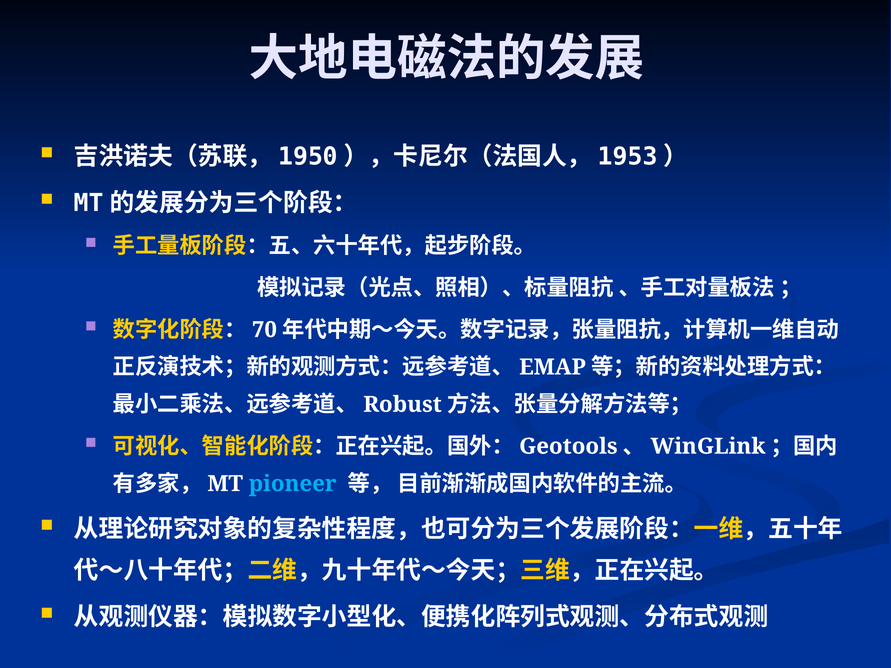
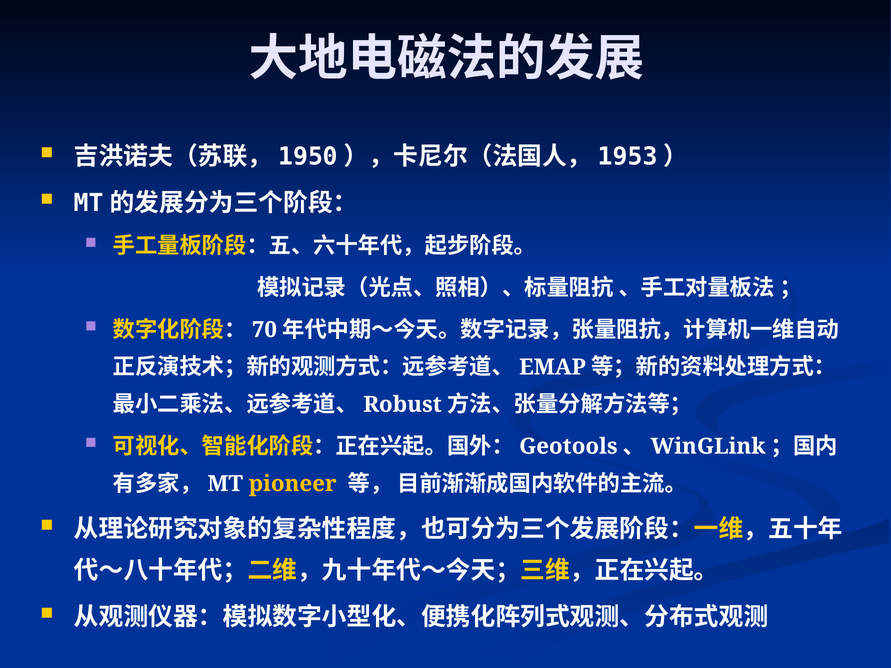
pioneer colour: light blue -> yellow
